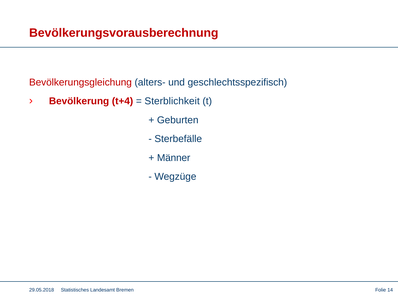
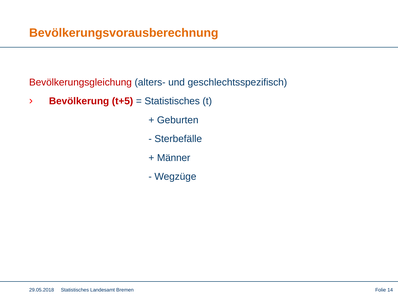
Bevölkerungsvorausberechnung colour: red -> orange
t+4: t+4 -> t+5
Sterblichkeit at (172, 101): Sterblichkeit -> Statistisches
